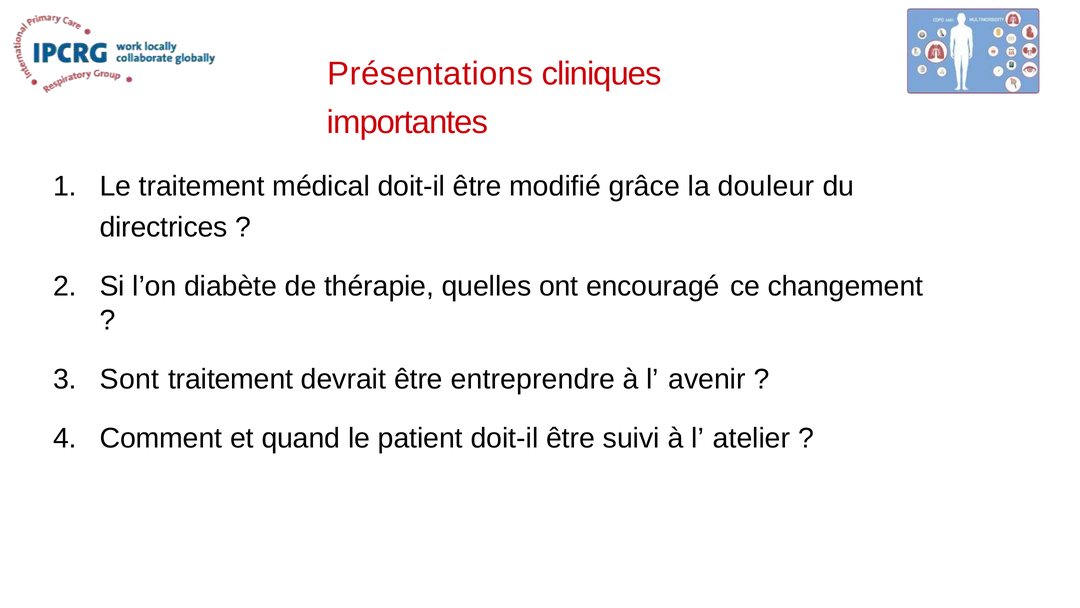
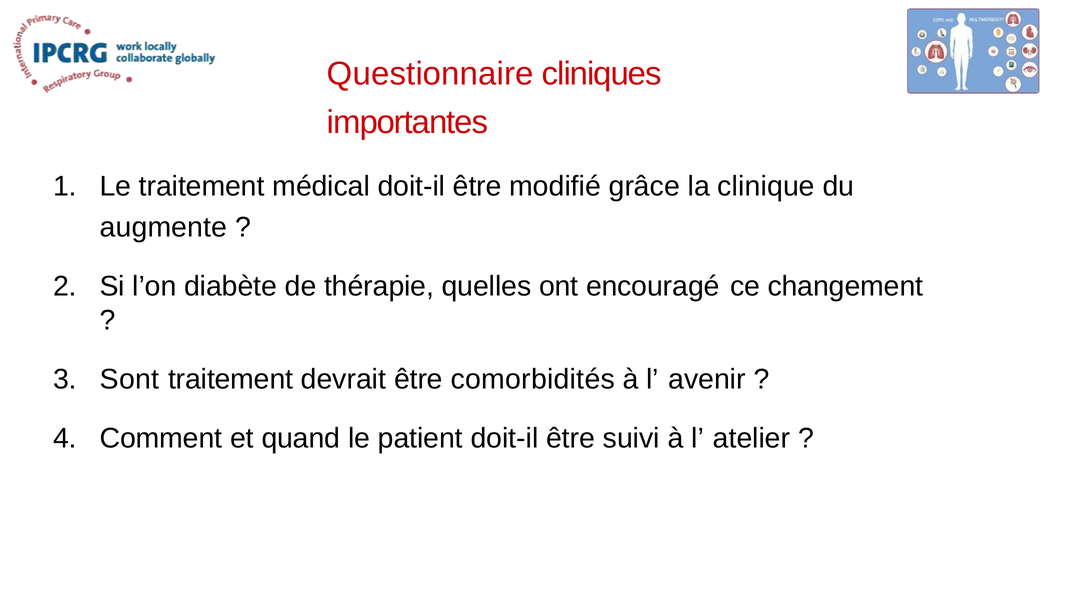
Présentations: Présentations -> Questionnaire
douleur: douleur -> clinique
directrices: directrices -> augmente
entreprendre: entreprendre -> comorbidités
